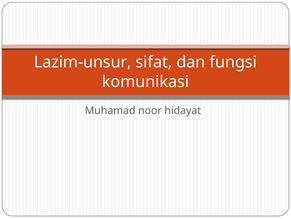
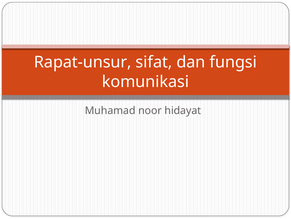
Lazim-unsur: Lazim-unsur -> Rapat-unsur
